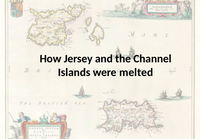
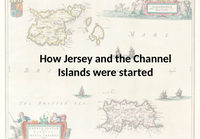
melted: melted -> started
